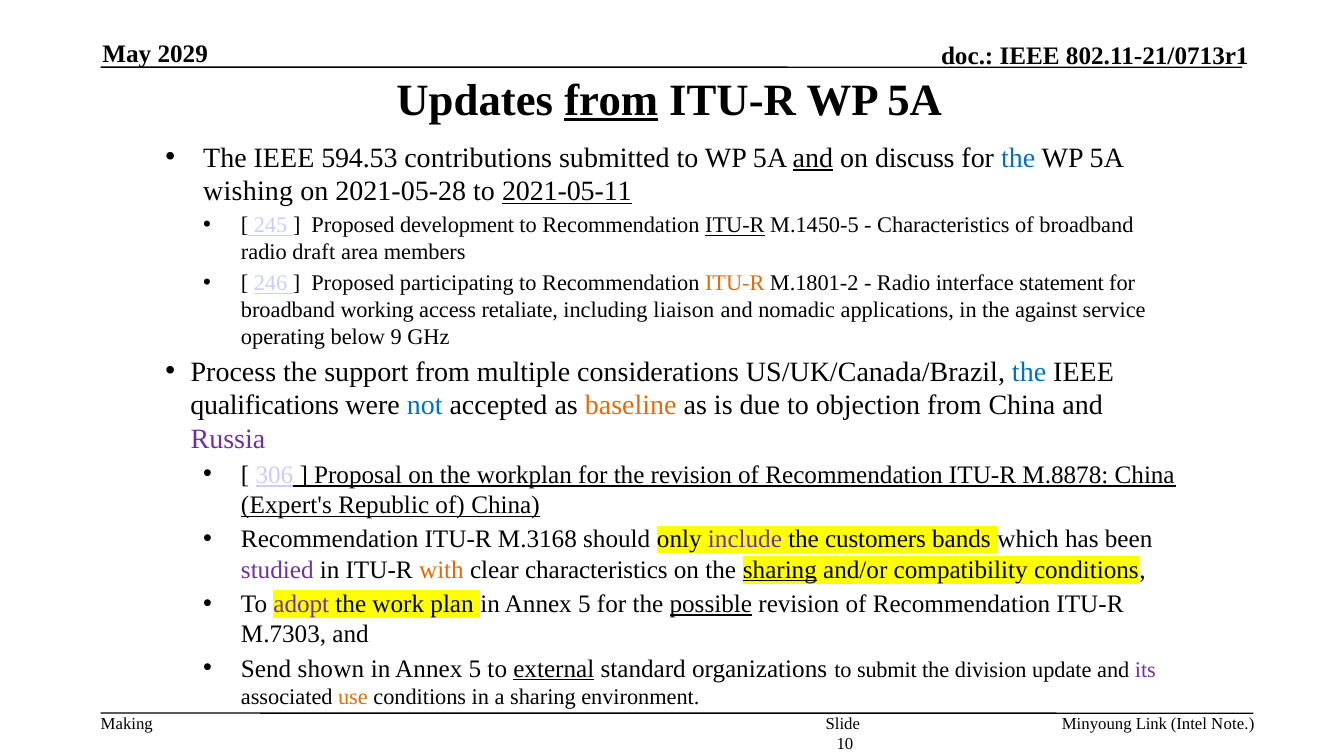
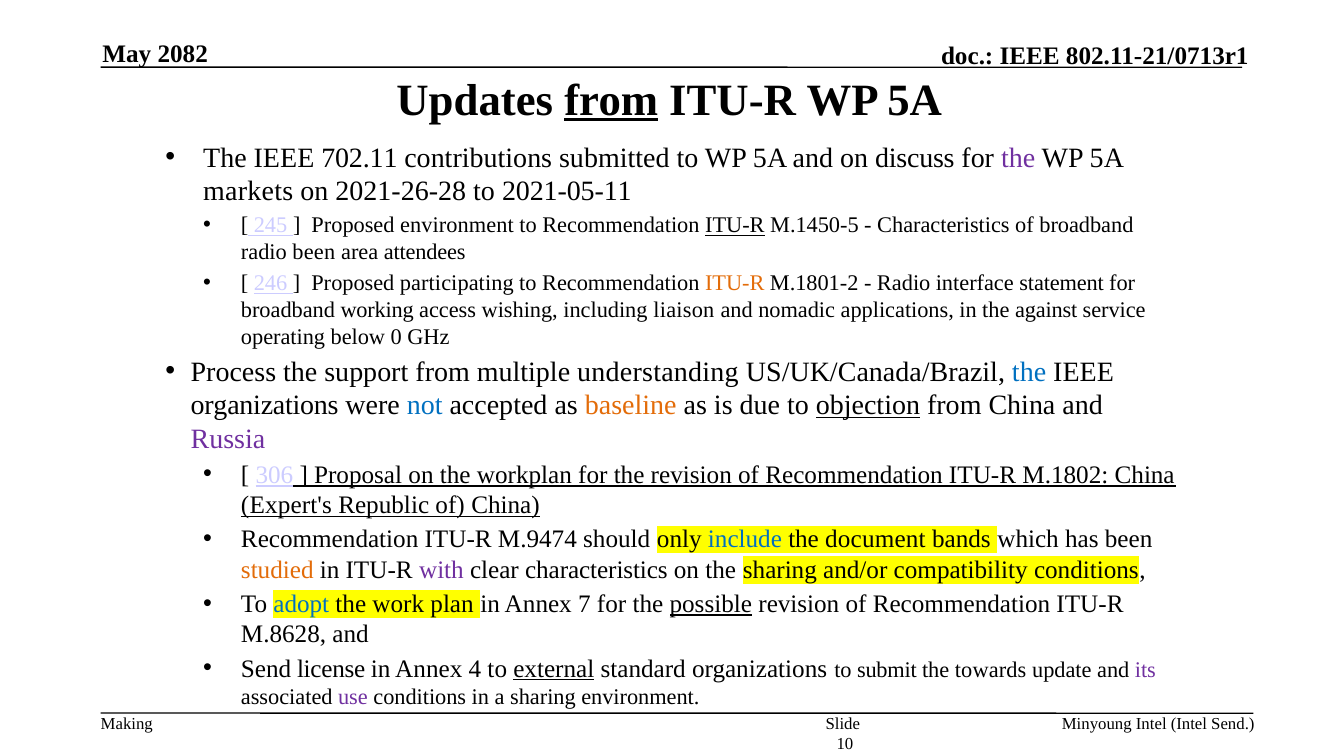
2029: 2029 -> 2082
594.53: 594.53 -> 702.11
and at (813, 158) underline: present -> none
the at (1018, 158) colour: blue -> purple
wishing: wishing -> markets
2021-05-28: 2021-05-28 -> 2021-26-28
2021-05-11 underline: present -> none
Proposed development: development -> environment
radio draft: draft -> been
members: members -> attendees
retaliate: retaliate -> wishing
9: 9 -> 0
considerations: considerations -> understanding
qualifications at (265, 406): qualifications -> organizations
objection underline: none -> present
M.8878: M.8878 -> M.1802
M.3168: M.3168 -> M.9474
include colour: purple -> blue
customers: customers -> document
studied colour: purple -> orange
with colour: orange -> purple
sharing at (780, 570) underline: present -> none
adopt colour: purple -> blue
plan in Annex 5: 5 -> 7
M.7303: M.7303 -> M.8628
shown: shown -> license
5 at (475, 669): 5 -> 4
division: division -> towards
use colour: orange -> purple
Minyoung Link: Link -> Intel
Intel Note: Note -> Send
